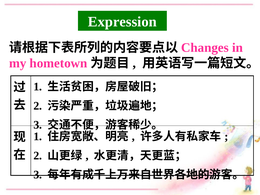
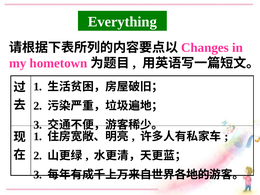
Expression: Expression -> Everything
